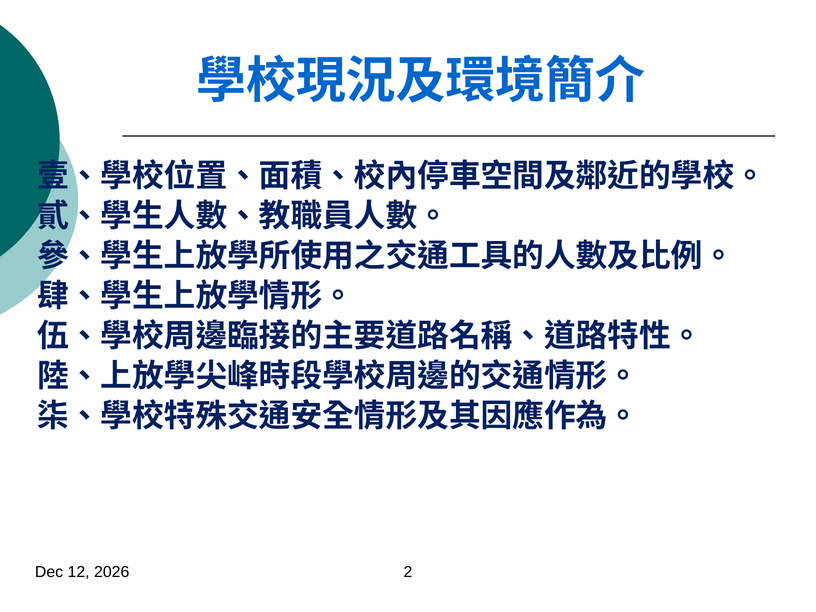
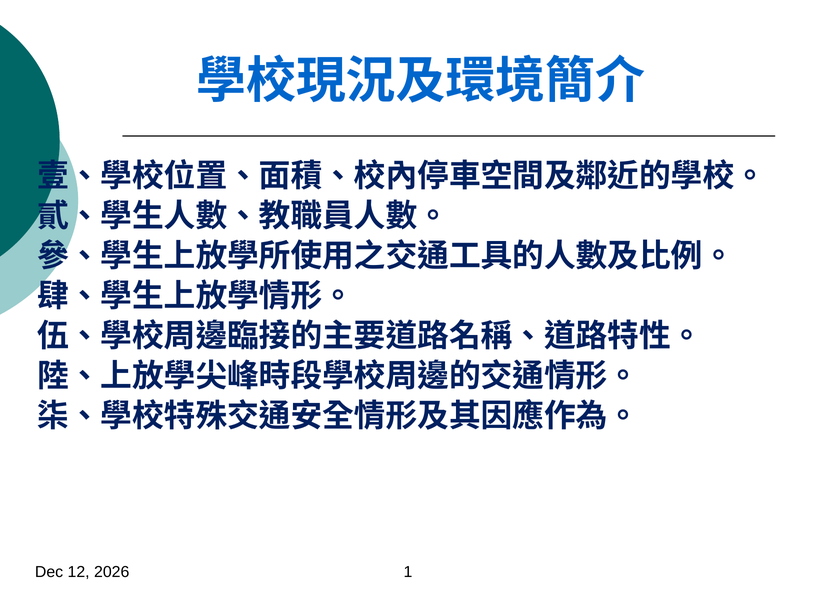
2: 2 -> 1
